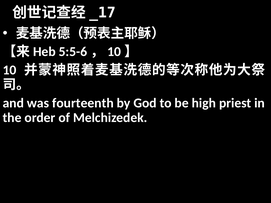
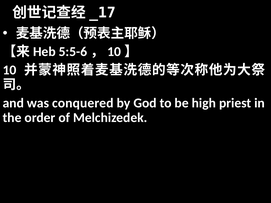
fourteenth: fourteenth -> conquered
